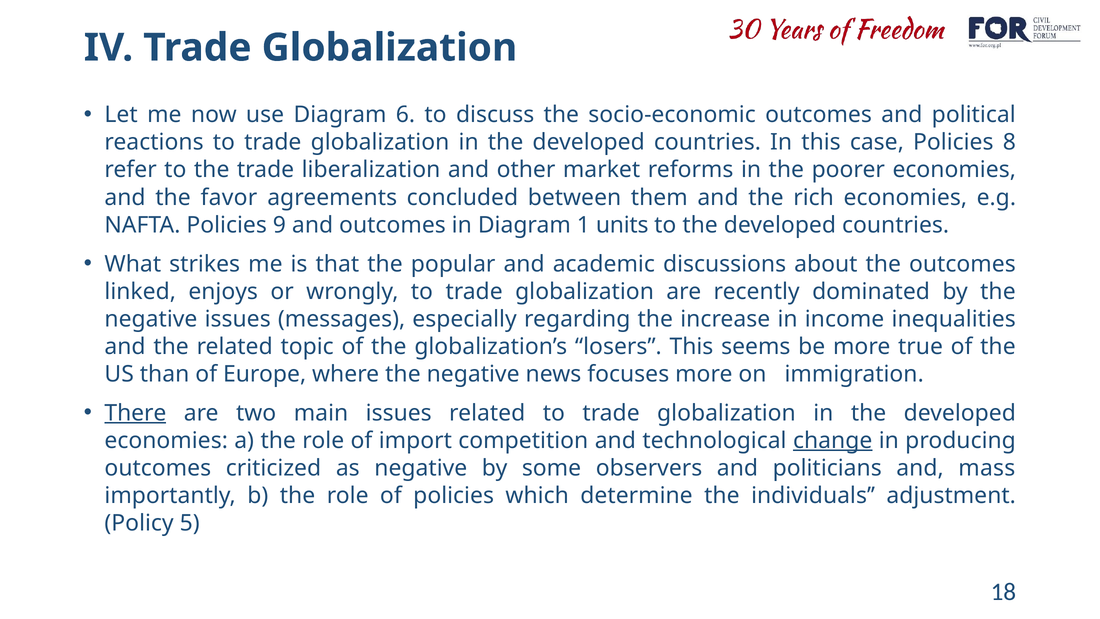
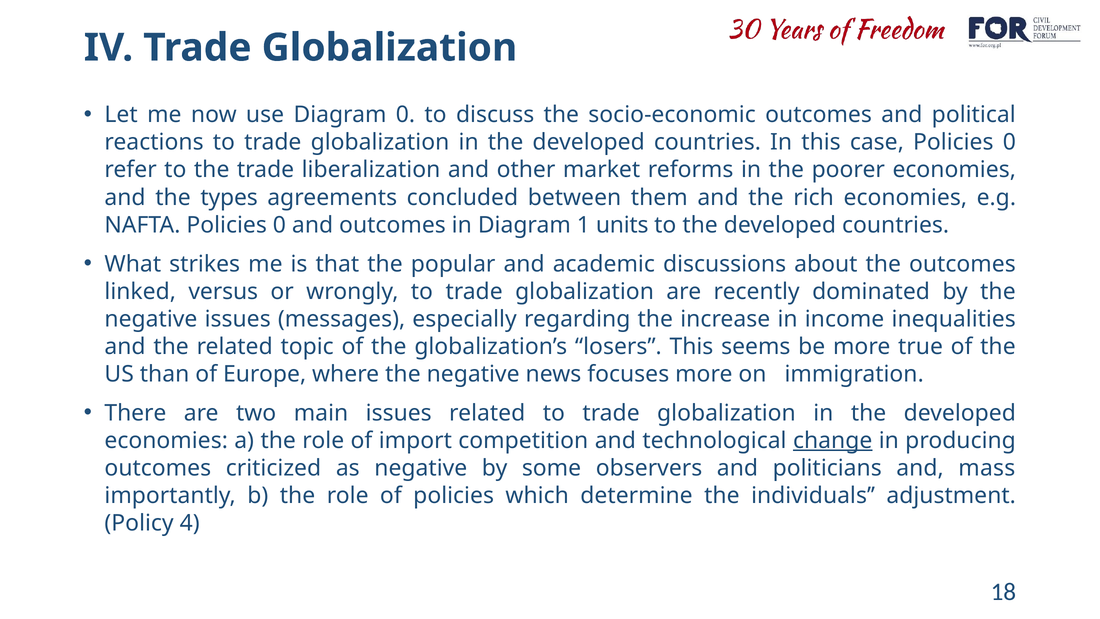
Diagram 6: 6 -> 0
case Policies 8: 8 -> 0
favor: favor -> types
NAFTA Policies 9: 9 -> 0
enjoys: enjoys -> versus
There underline: present -> none
5: 5 -> 4
